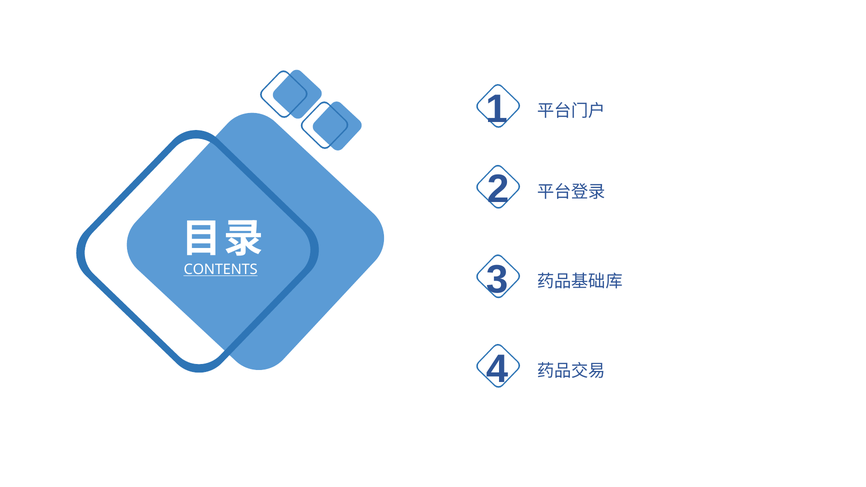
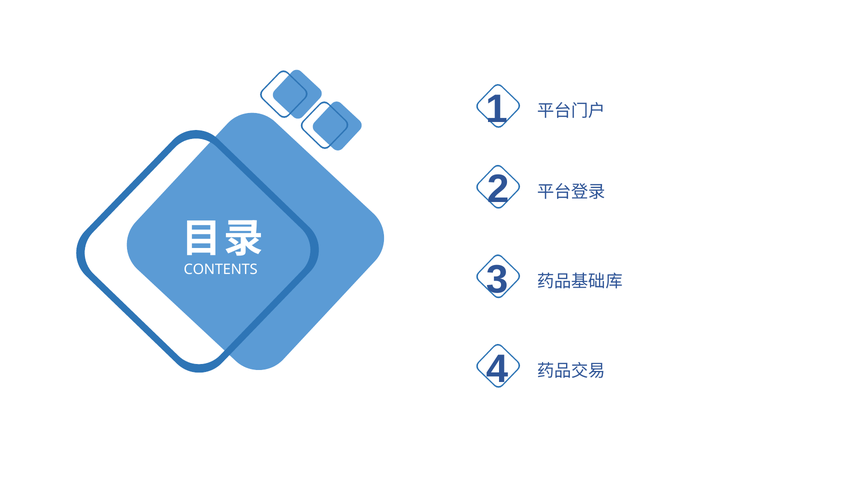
CONTENTS underline: present -> none
